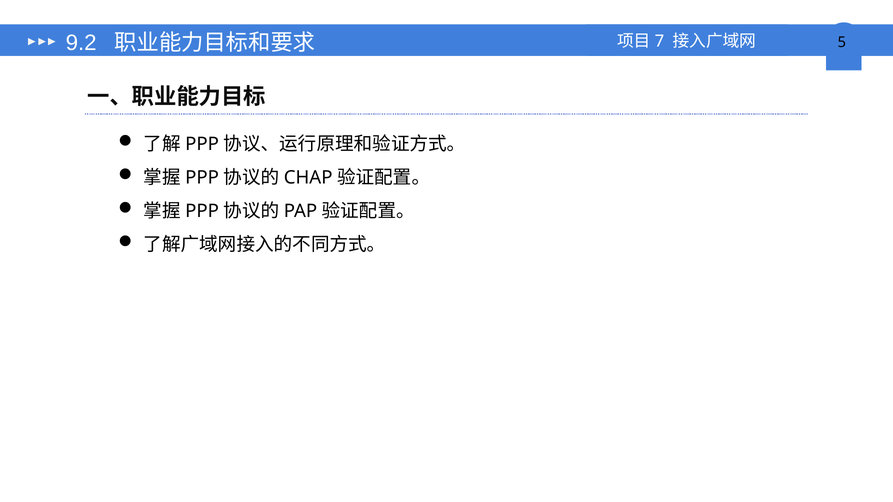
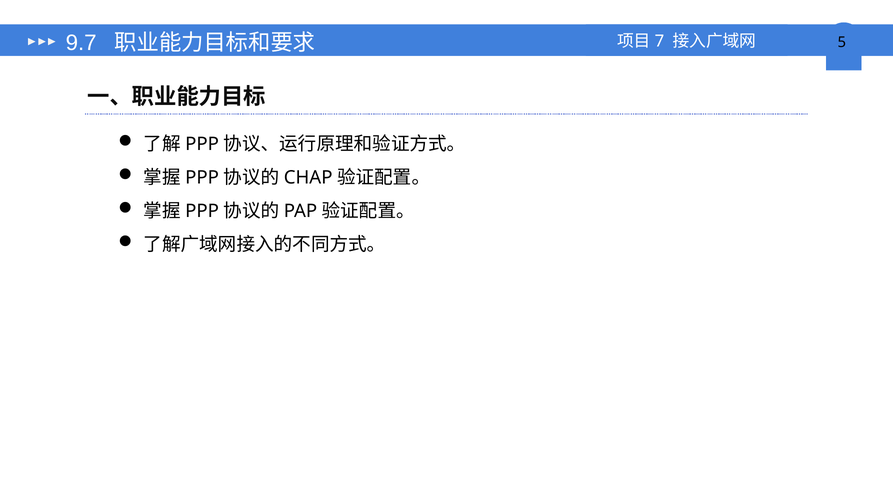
9.2: 9.2 -> 9.7
